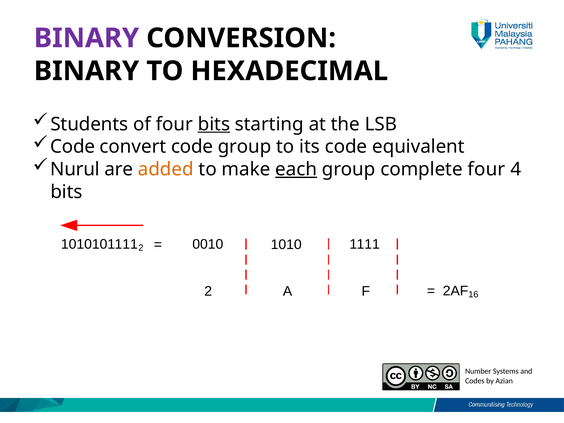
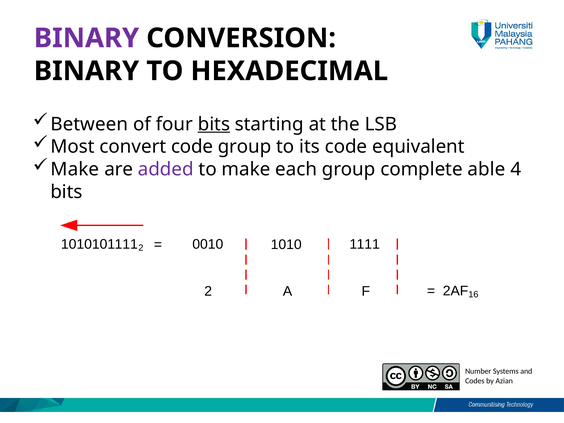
Students: Students -> Between
Code at (73, 147): Code -> Most
Nurul at (75, 169): Nurul -> Make
added colour: orange -> purple
each underline: present -> none
complete four: four -> able
